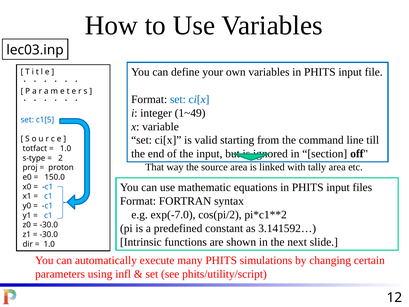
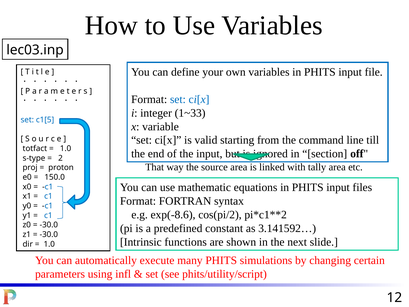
1~49: 1~49 -> 1~33
exp(-7.0: exp(-7.0 -> exp(-8.6
